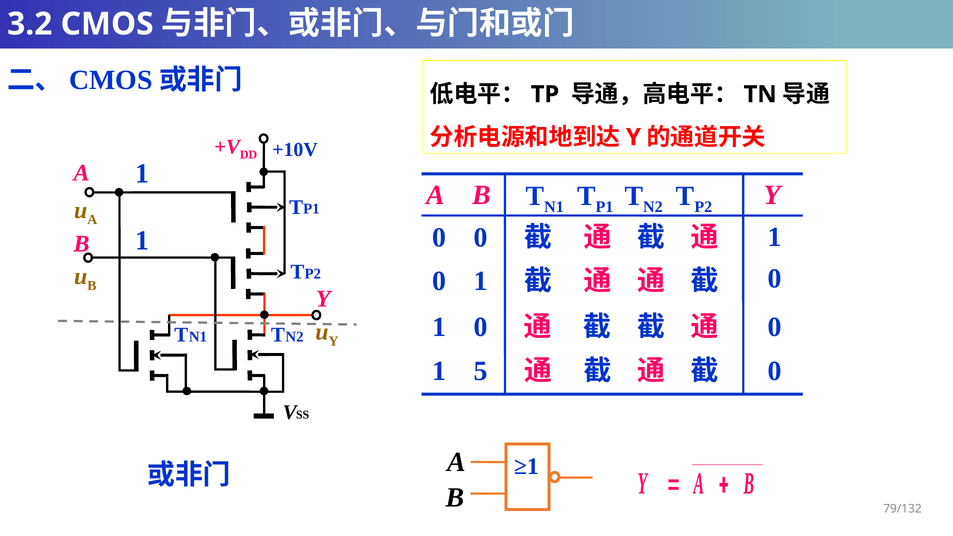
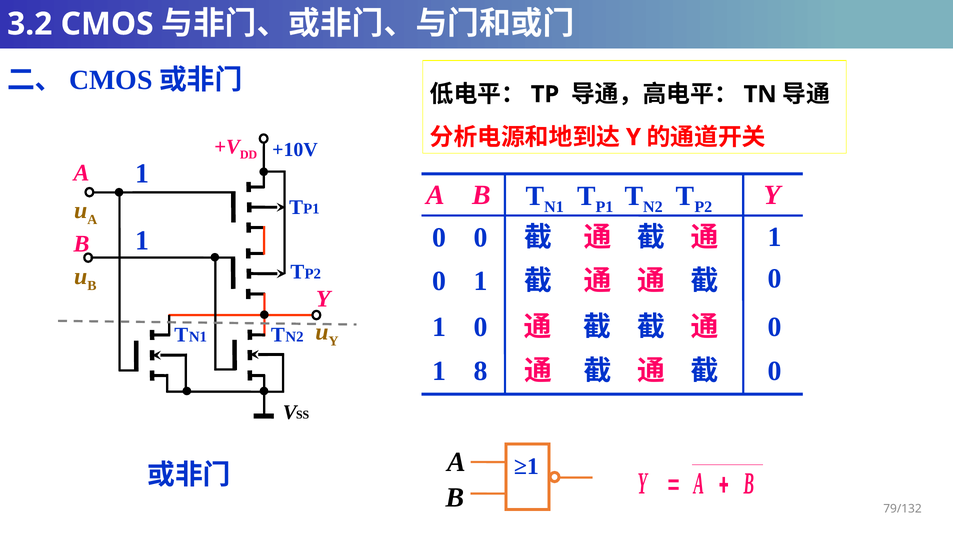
5: 5 -> 8
